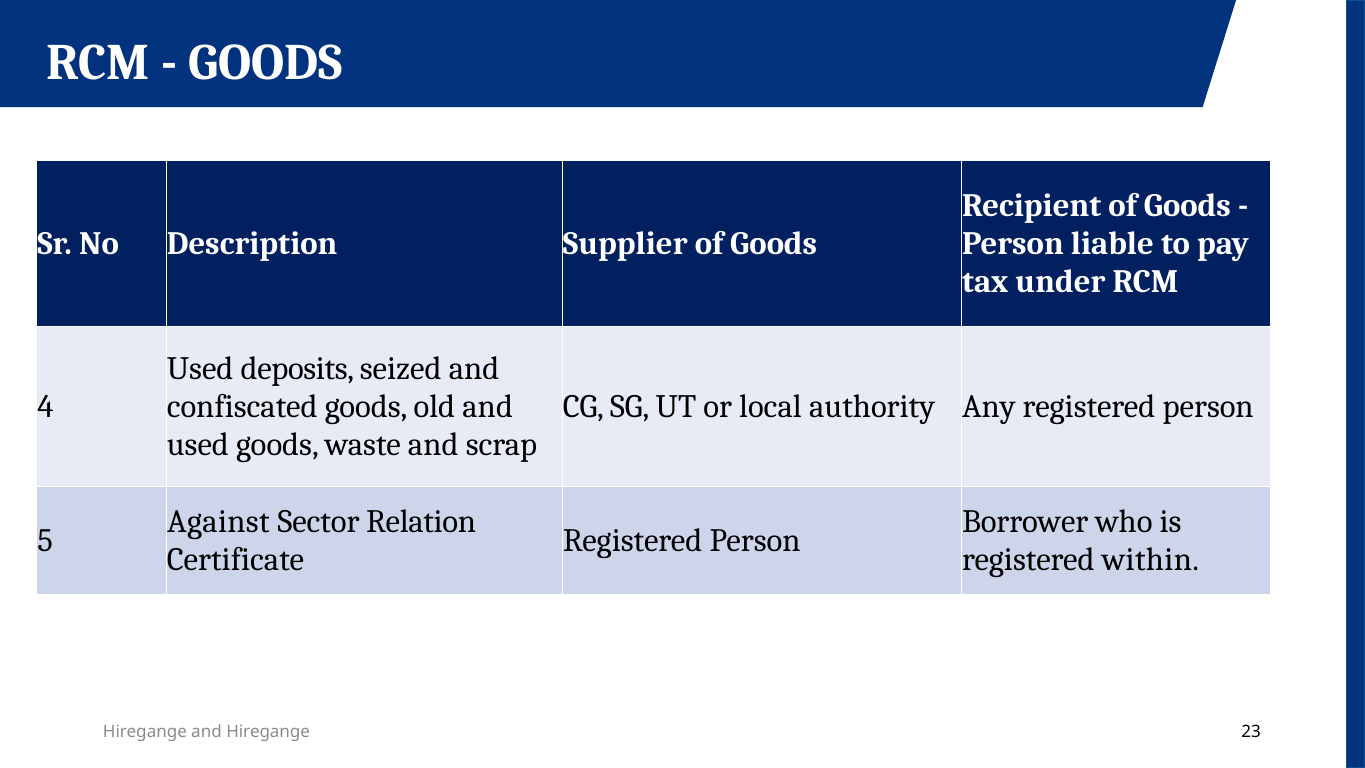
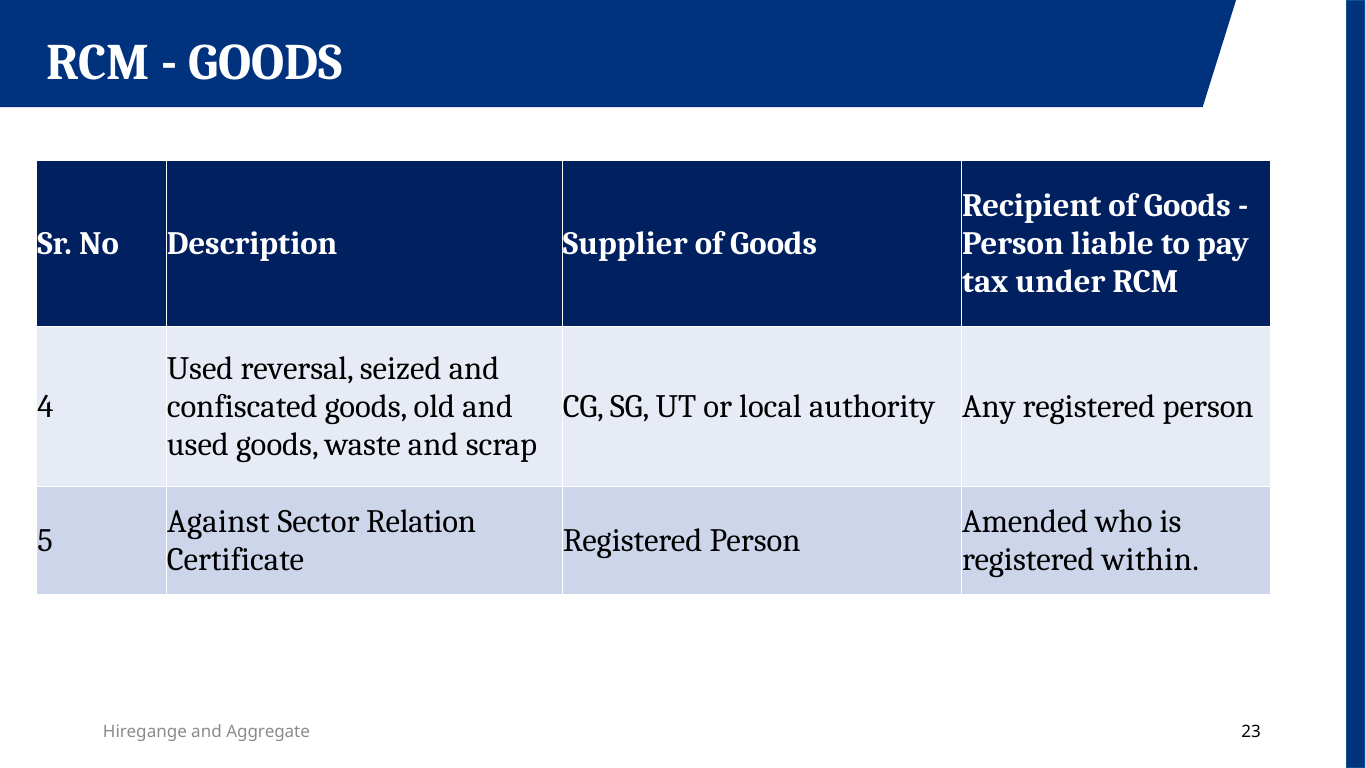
deposits: deposits -> reversal
Borrower: Borrower -> Amended
and Hiregange: Hiregange -> Aggregate
